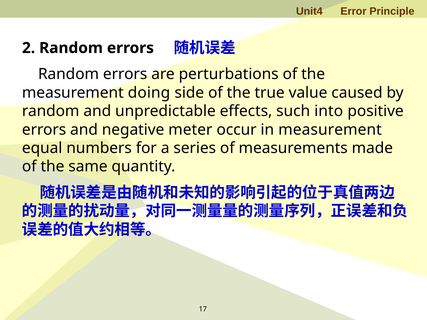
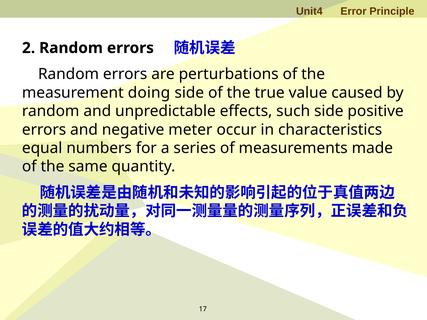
such into: into -> side
in measurement: measurement -> characteristics
